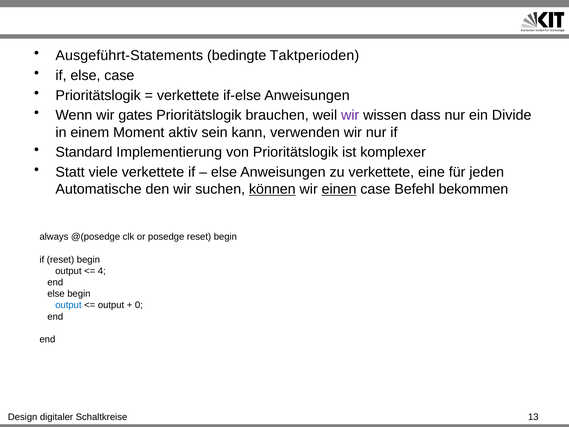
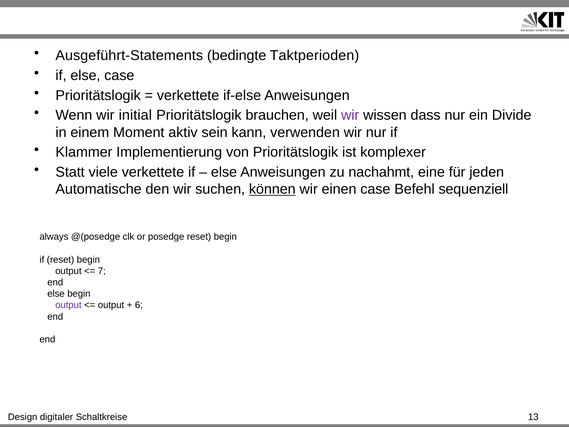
gates: gates -> initial
Standard: Standard -> Klammer
zu verkettete: verkettete -> nachahmt
einen underline: present -> none
bekommen: bekommen -> sequenziell
4: 4 -> 7
output at (68, 305) colour: blue -> purple
0: 0 -> 6
